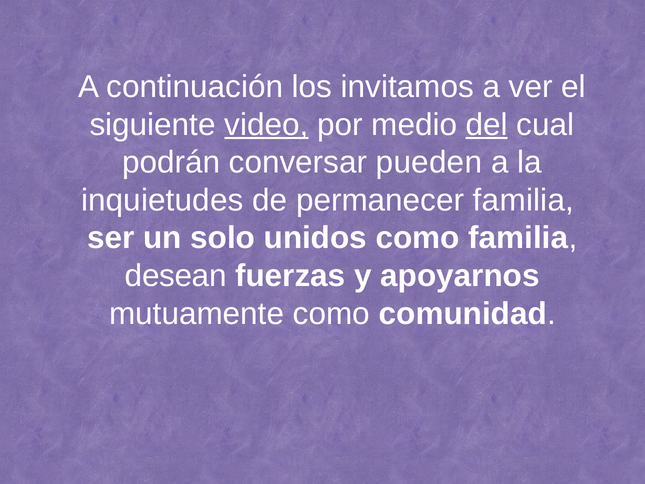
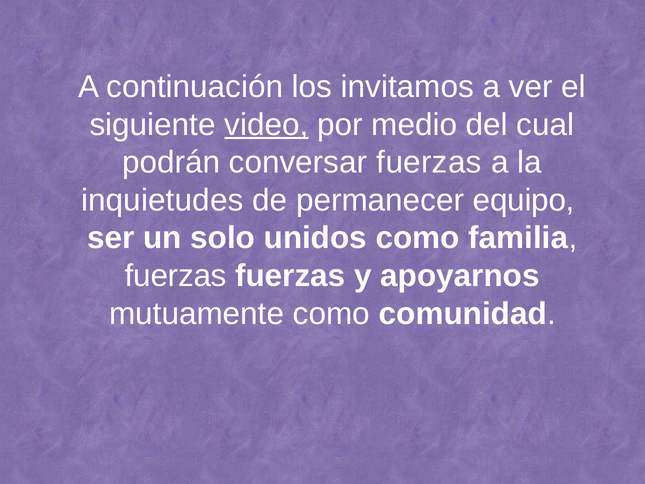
del underline: present -> none
conversar pueden: pueden -> fuerzas
permanecer familia: familia -> equipo
desean at (176, 276): desean -> fuerzas
